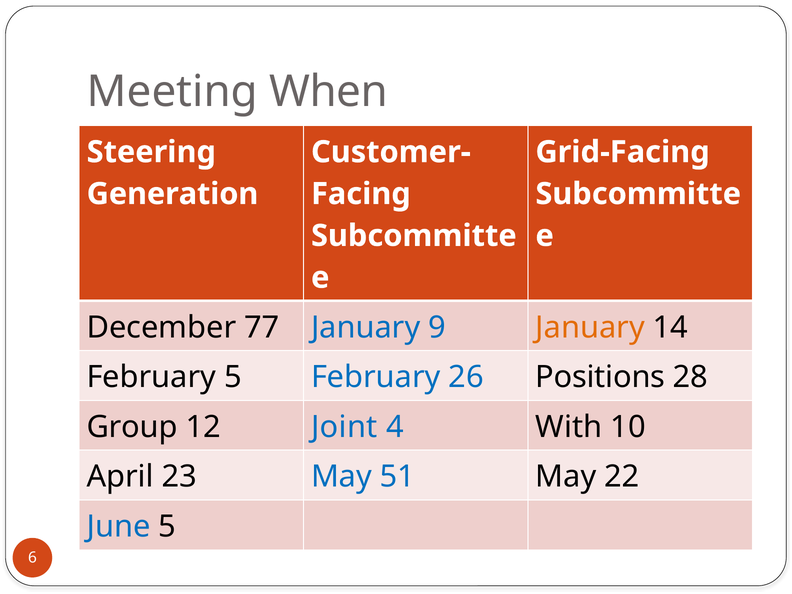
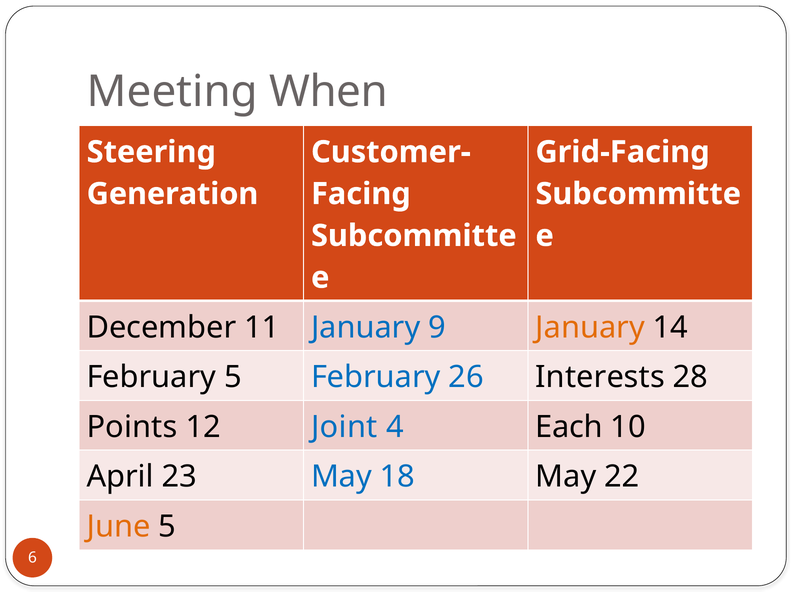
77: 77 -> 11
Positions: Positions -> Interests
Group: Group -> Points
With: With -> Each
51: 51 -> 18
June colour: blue -> orange
